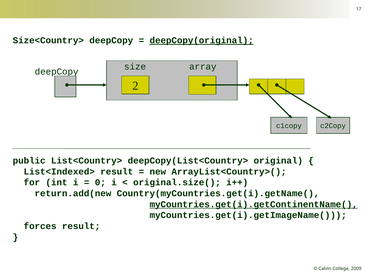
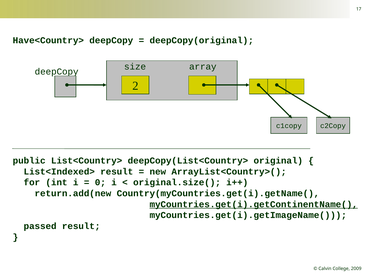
Size<Country>: Size<Country> -> Have<Country>
deepCopy(original underline: present -> none
forces: forces -> passed
